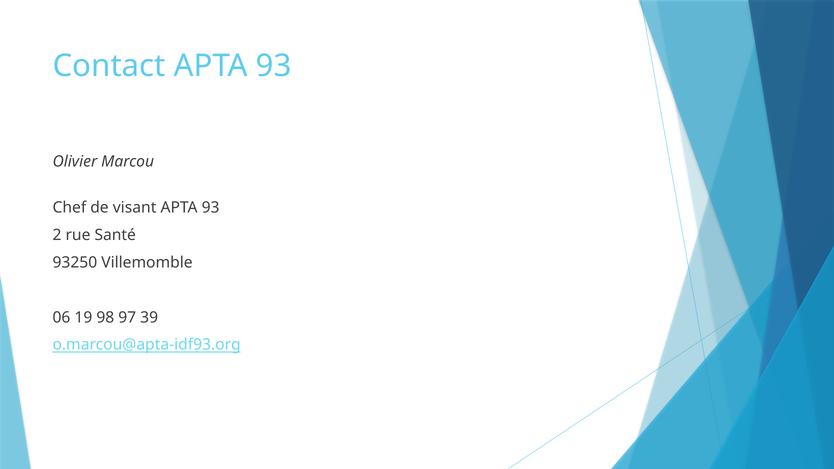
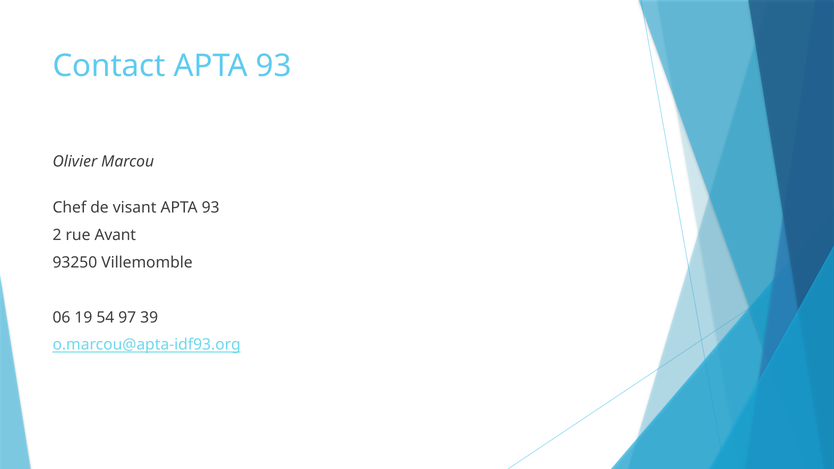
Santé: Santé -> Avant
98: 98 -> 54
